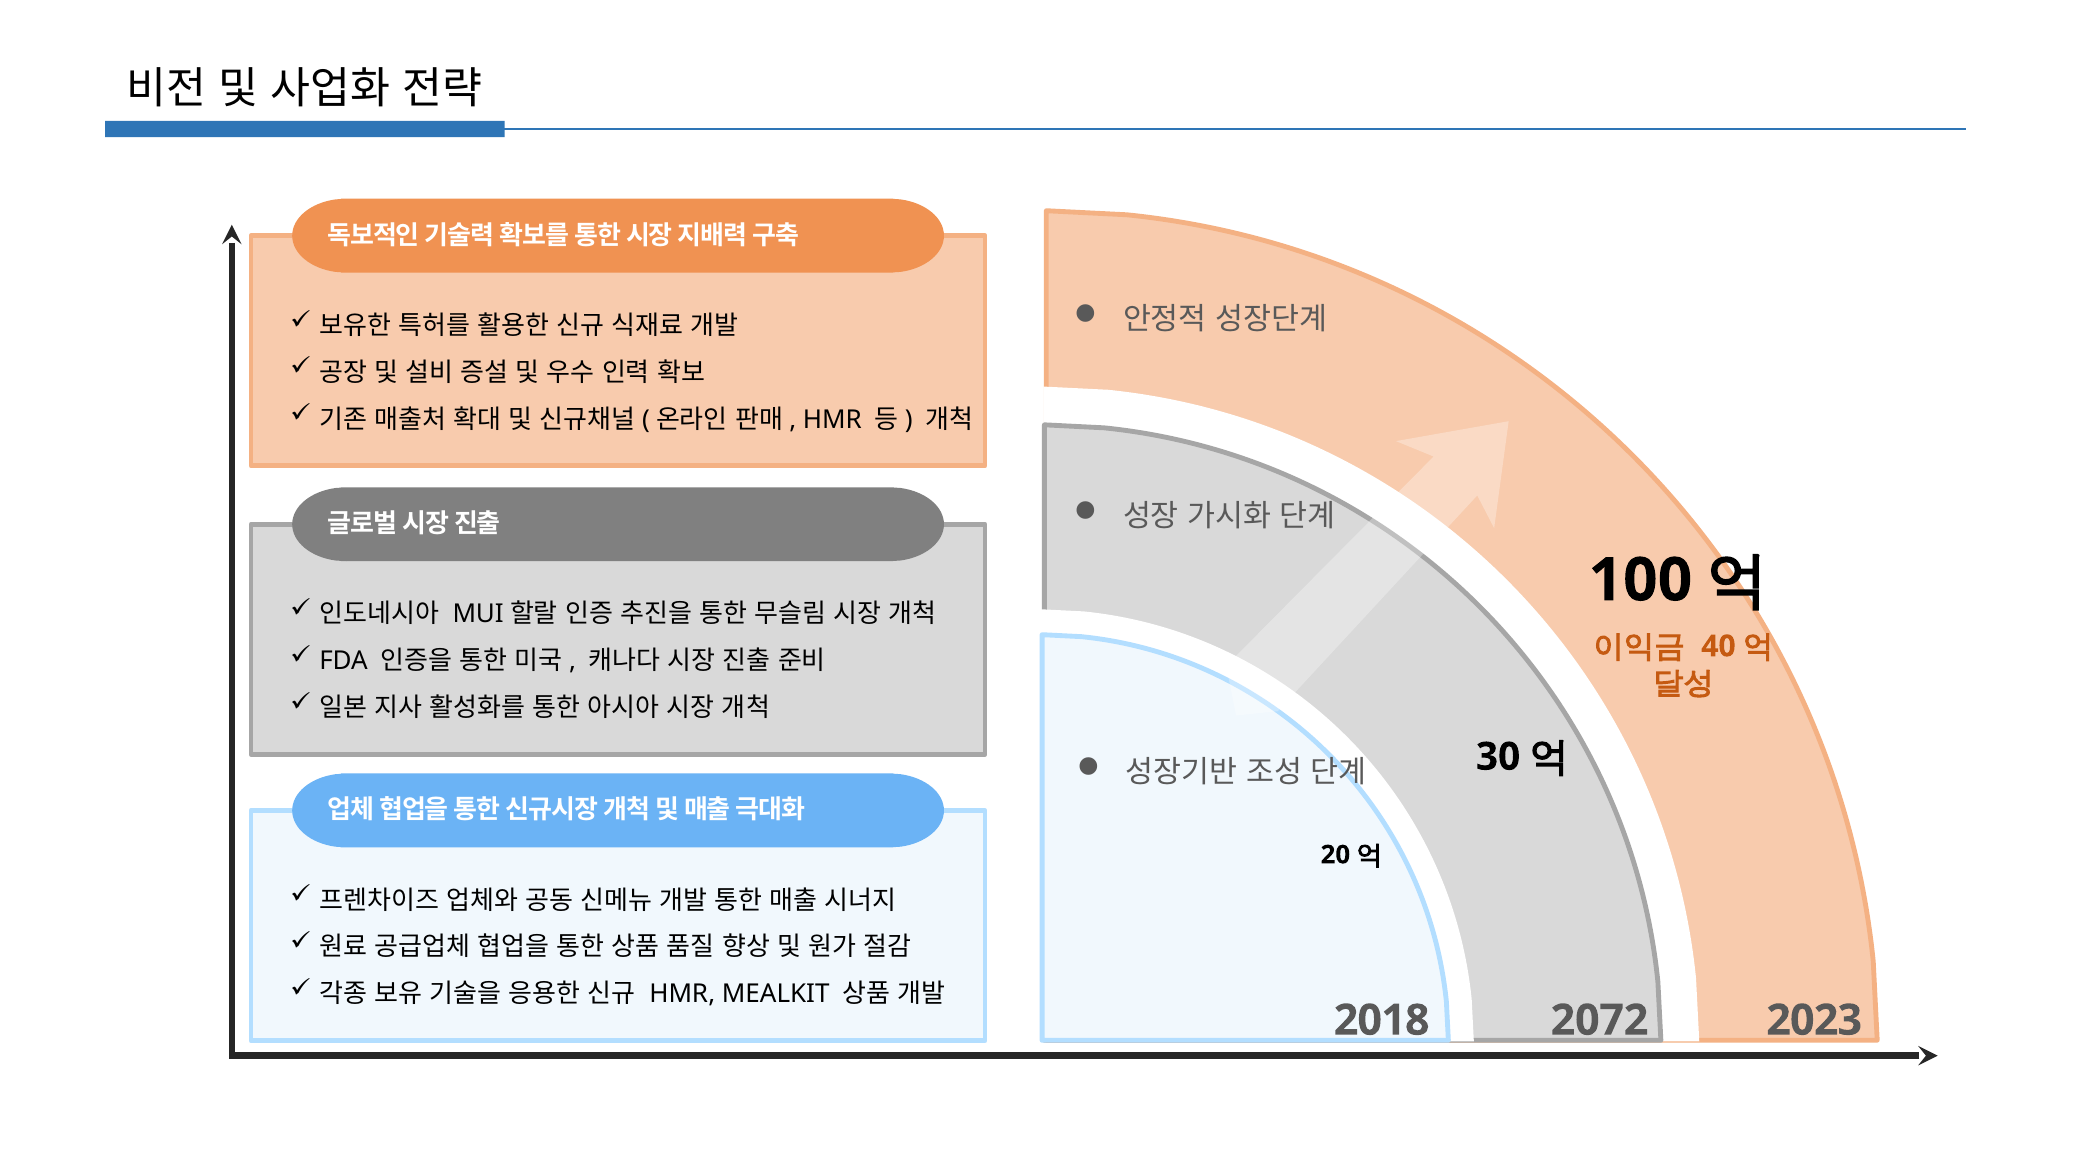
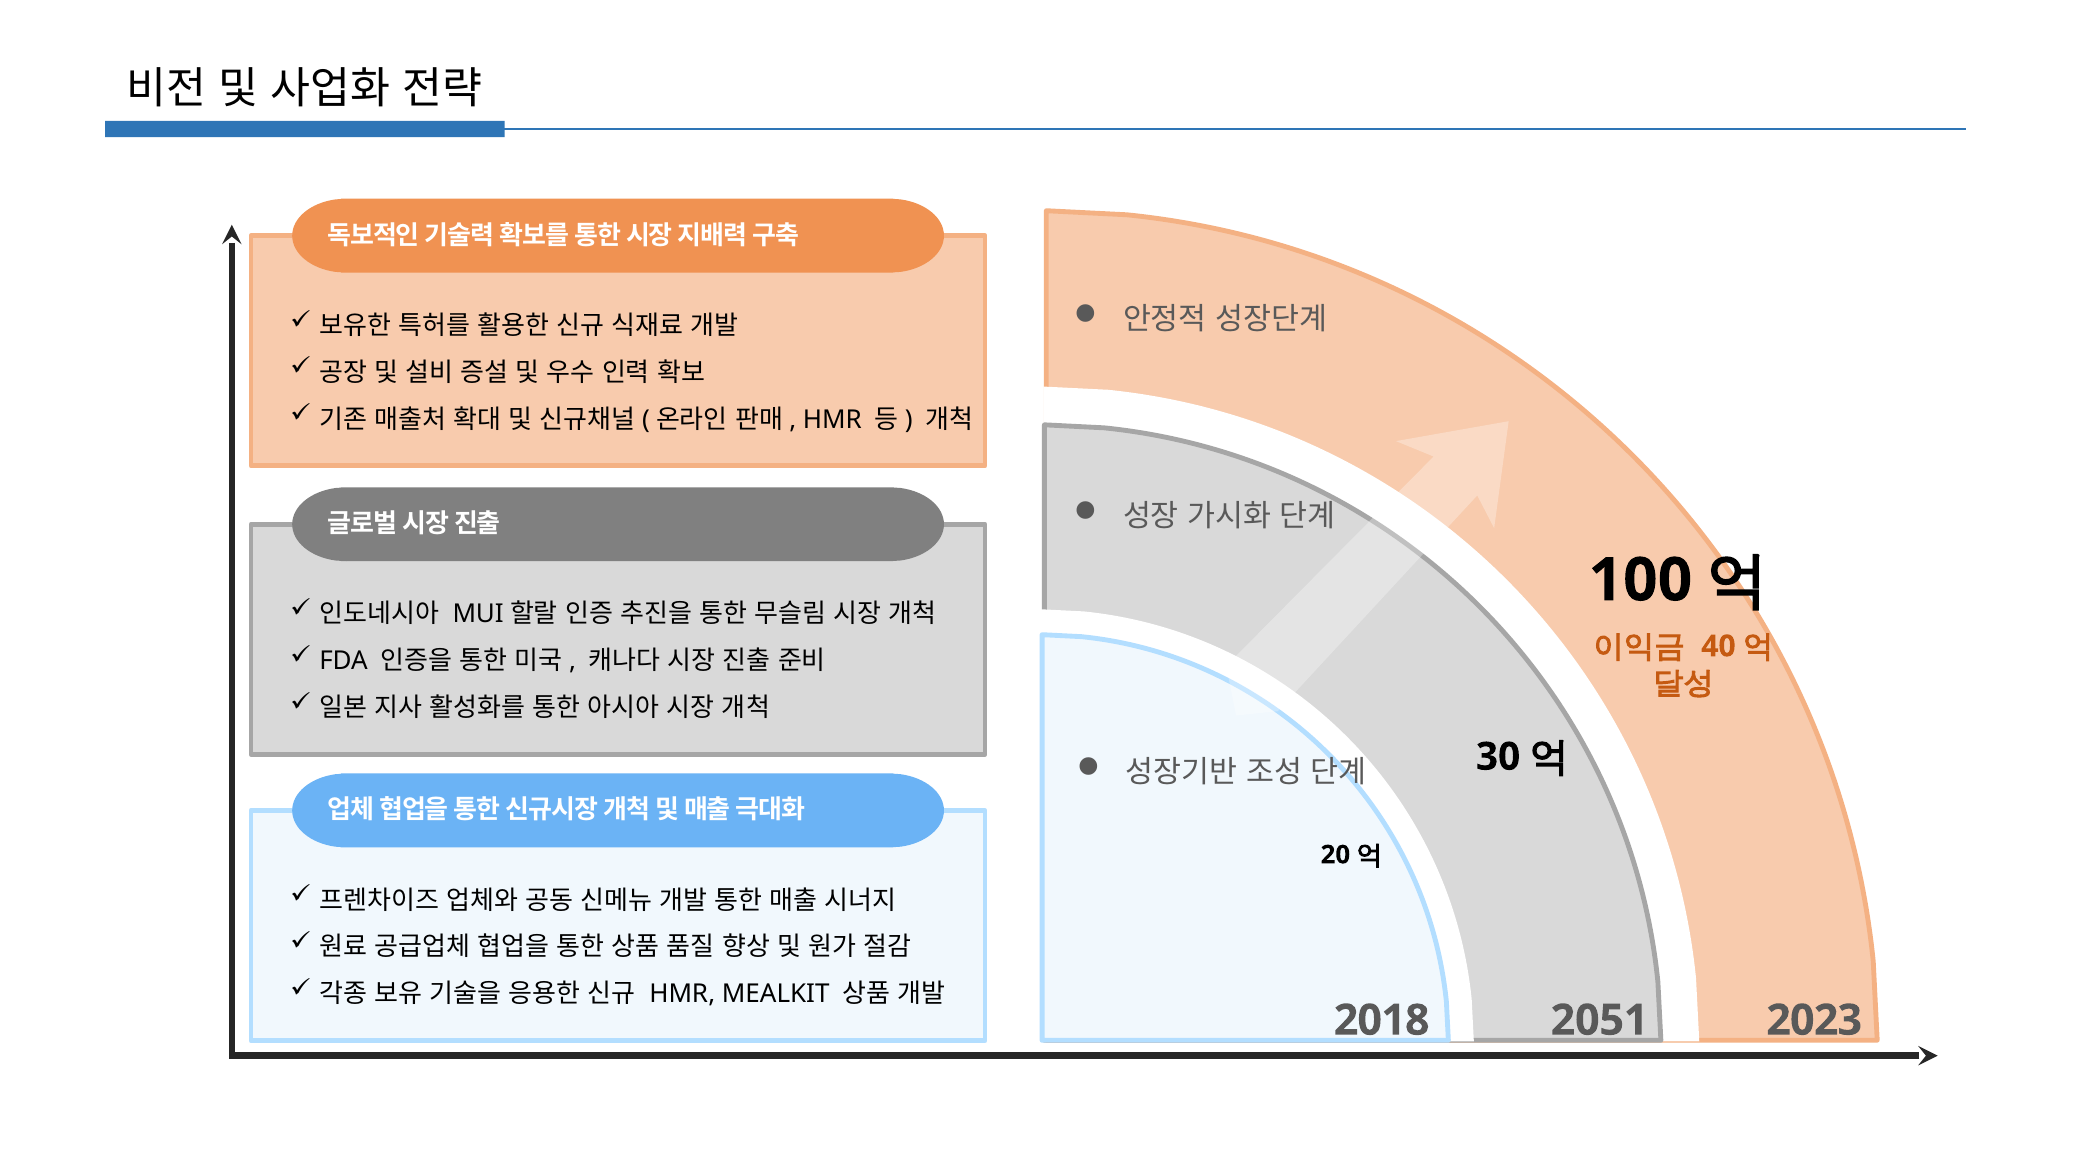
2072: 2072 -> 2051
